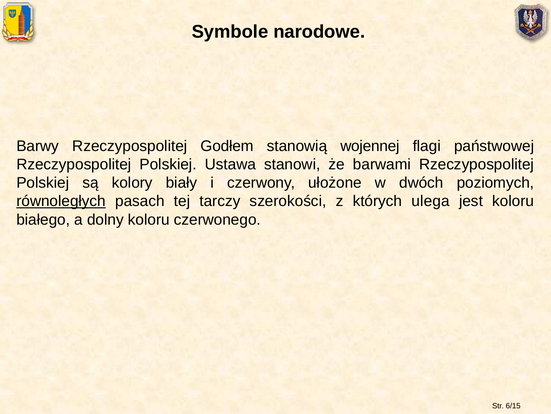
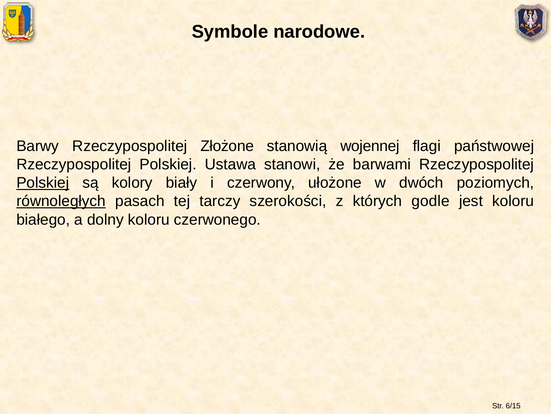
Godłem: Godłem -> Złożone
Polskiej at (43, 182) underline: none -> present
ulega: ulega -> godle
